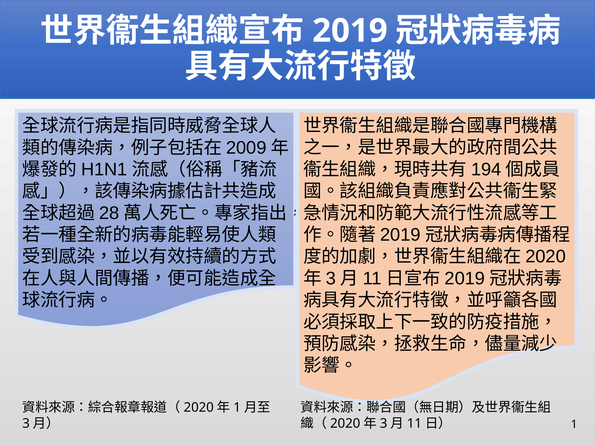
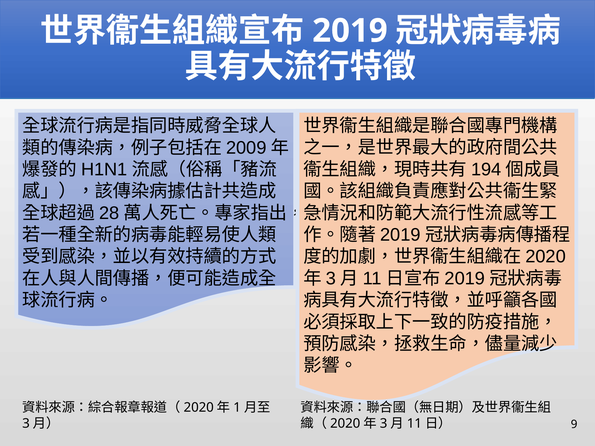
1: 1 -> 9
